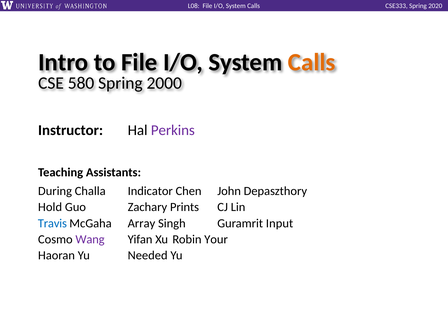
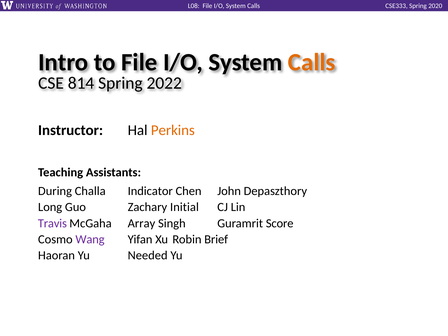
580: 580 -> 814
2000: 2000 -> 2022
Perkins colour: purple -> orange
Hold: Hold -> Long
Prints: Prints -> Initial
Travis colour: blue -> purple
Input: Input -> Score
Your: Your -> Brief
